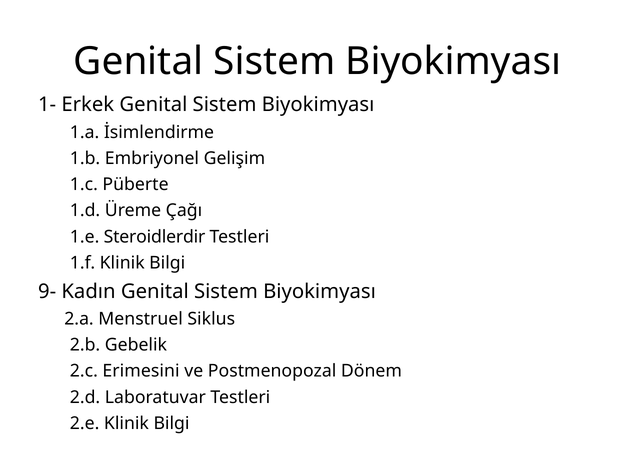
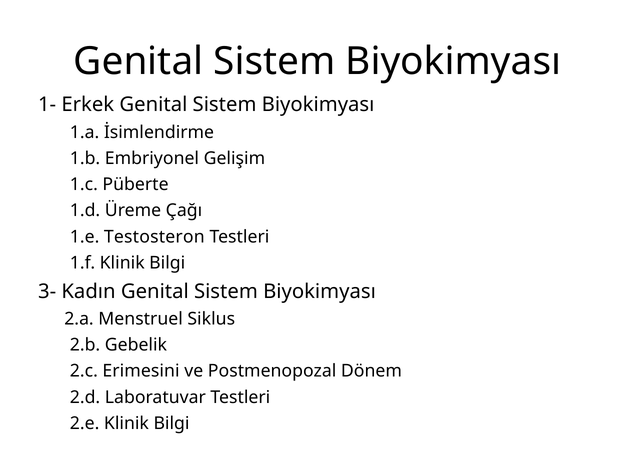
Steroidlerdir: Steroidlerdir -> Testosteron
9-: 9- -> 3-
